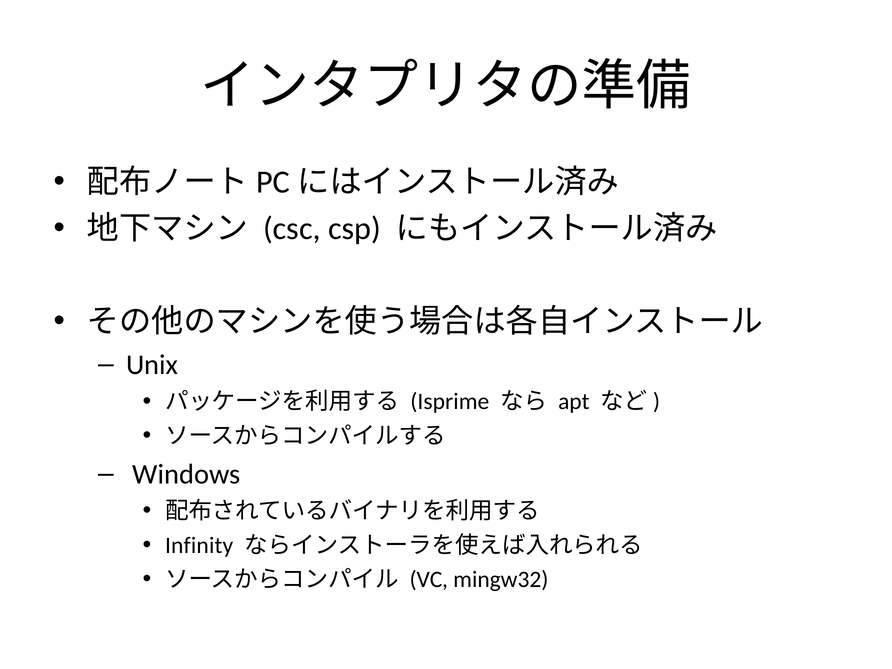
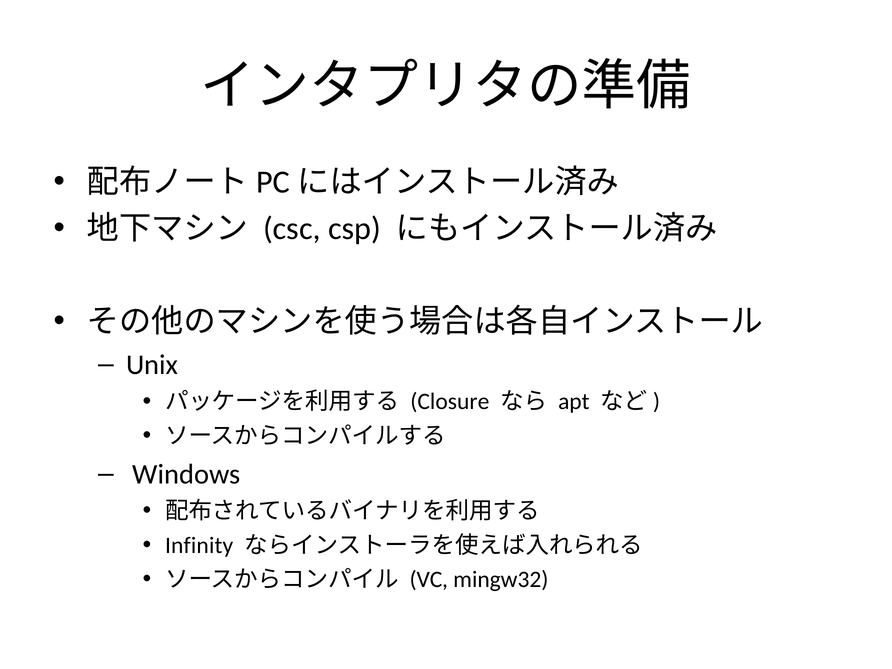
Isprime: Isprime -> Closure
